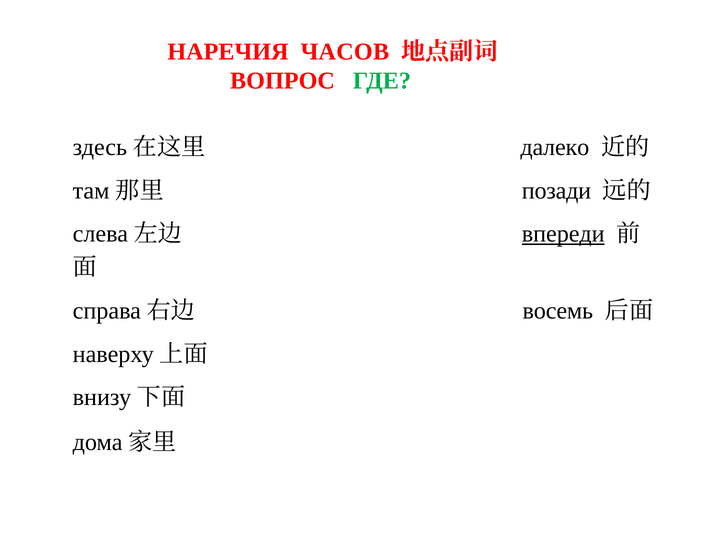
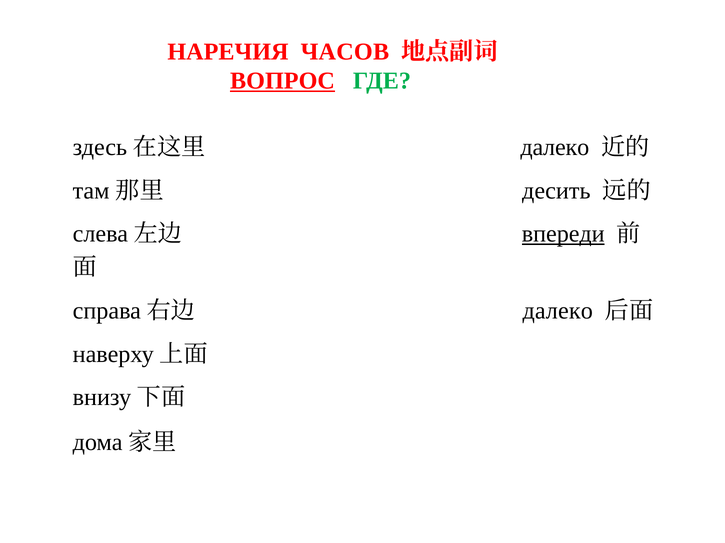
ВОПРОС underline: none -> present
позади: позади -> десить
восемь at (558, 311): восемь -> далеко
